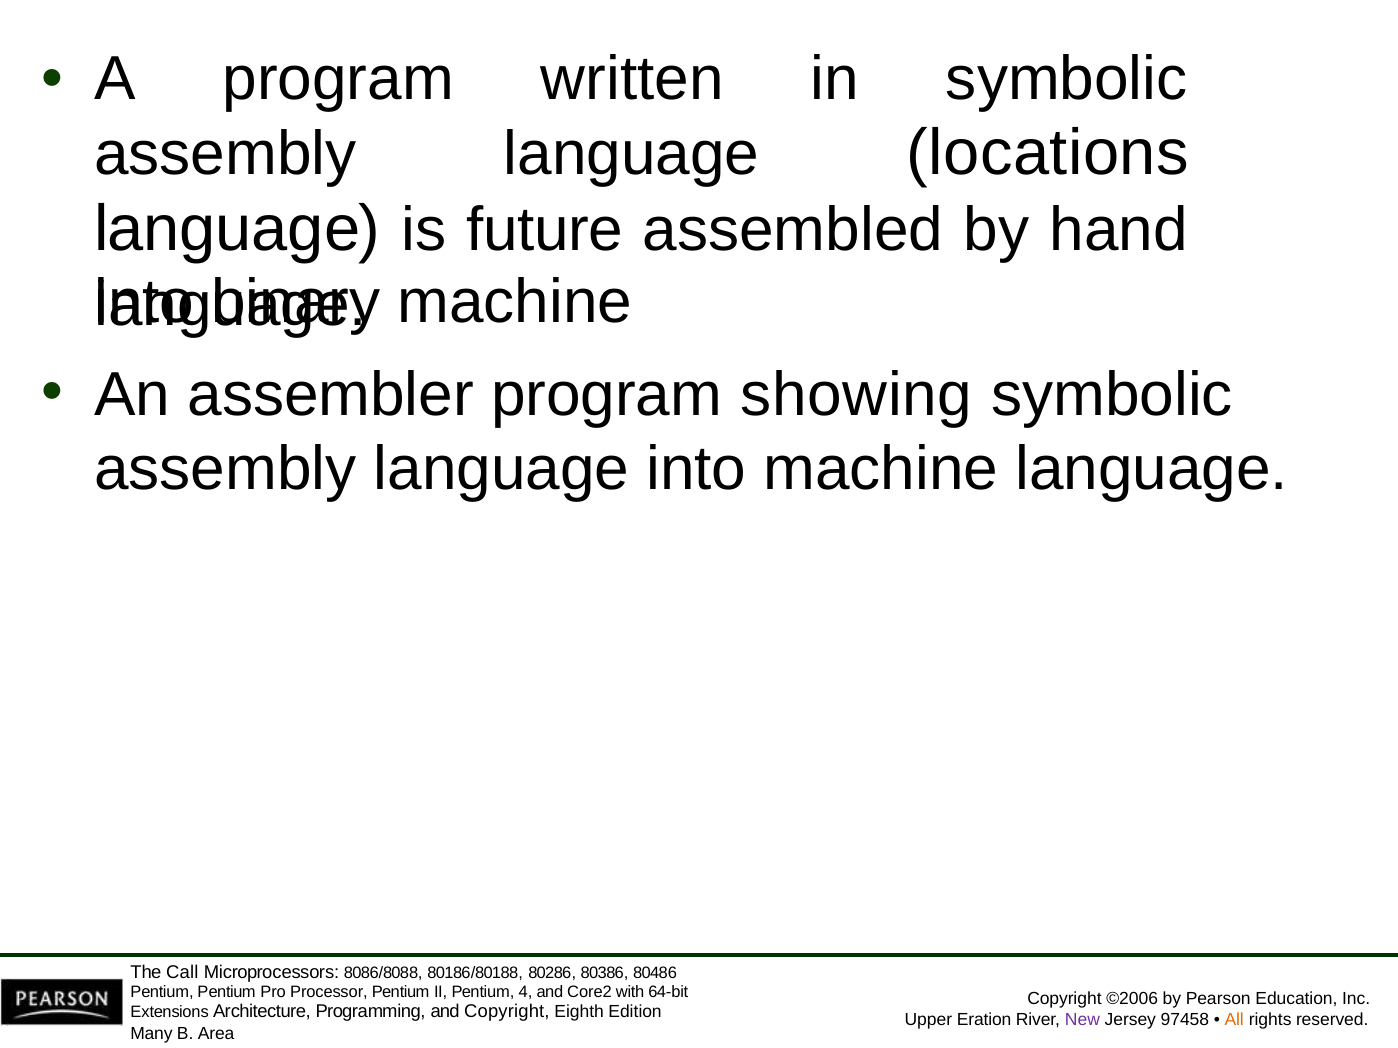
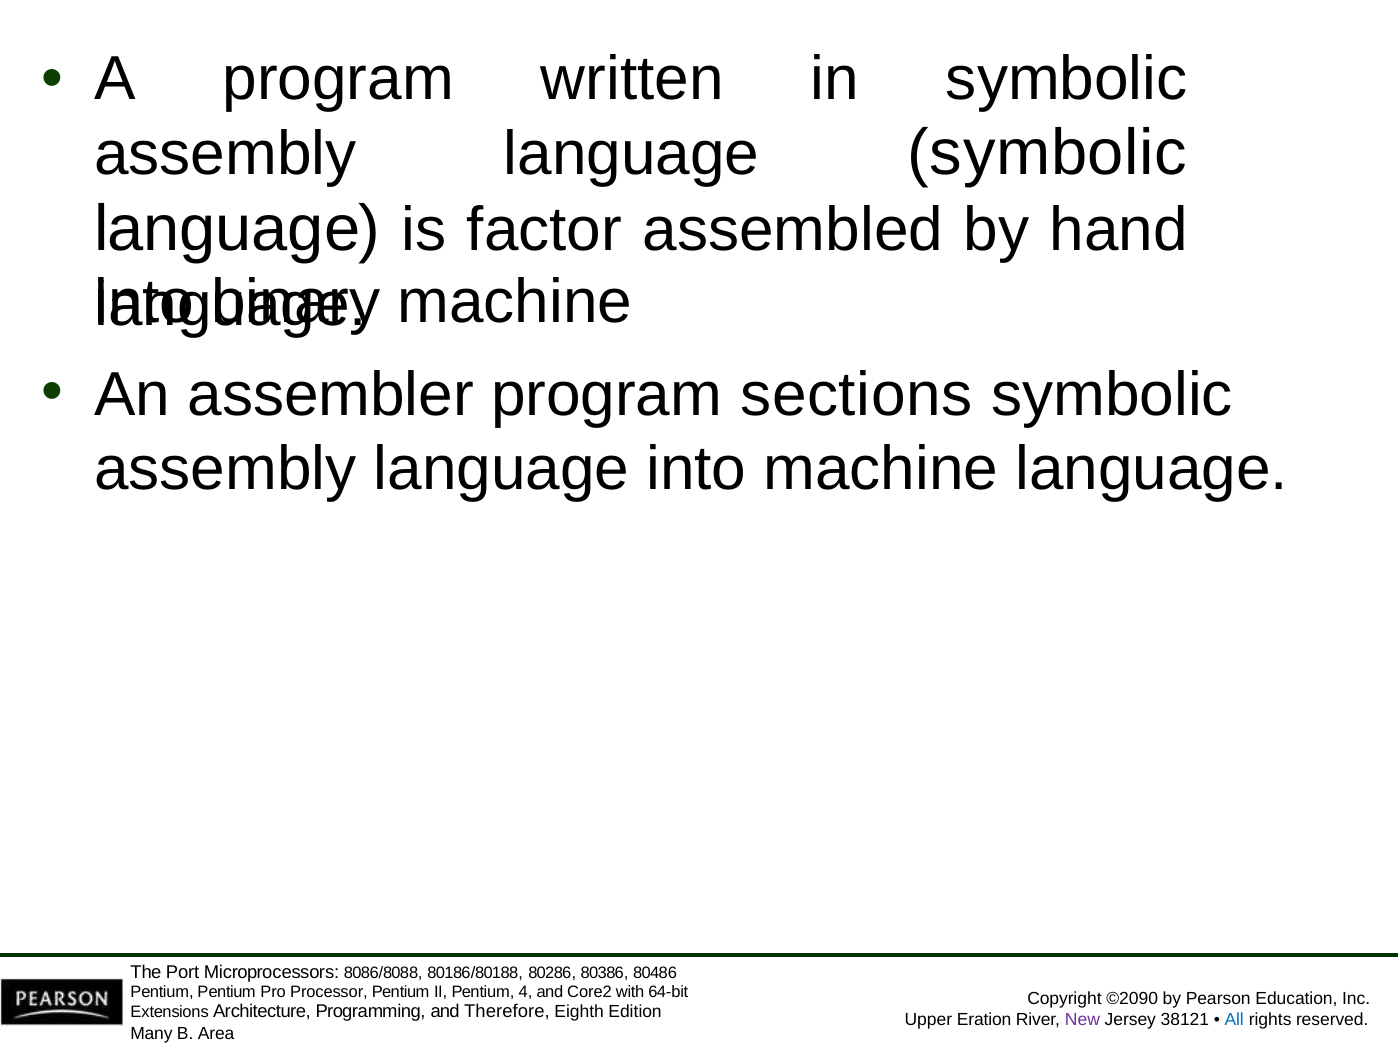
language locations: locations -> symbolic
future: future -> factor
showing: showing -> sections
Call: Call -> Port
©2006: ©2006 -> ©2090
and Copyright: Copyright -> Therefore
97458: 97458 -> 38121
All colour: orange -> blue
